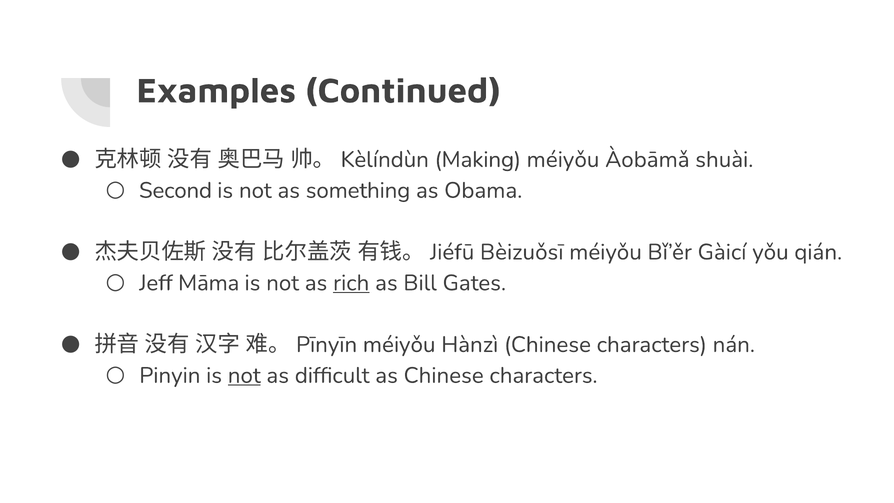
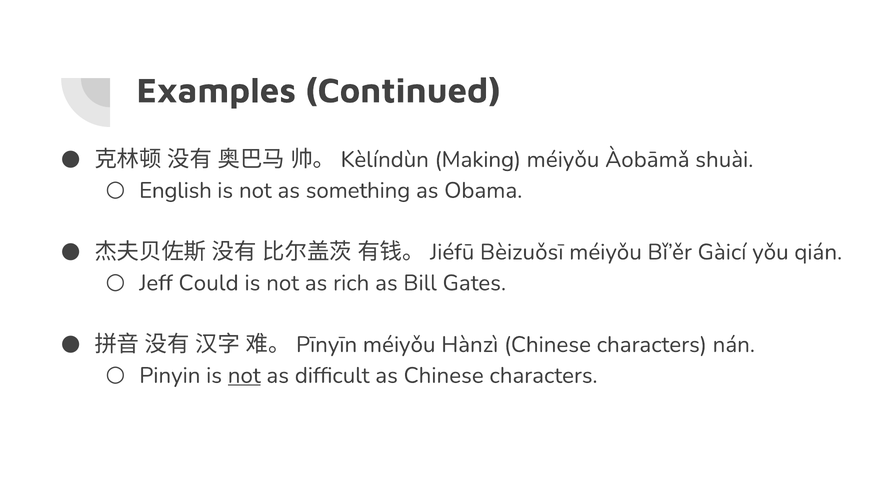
Second: Second -> English
Māma: Māma -> Could
rich underline: present -> none
